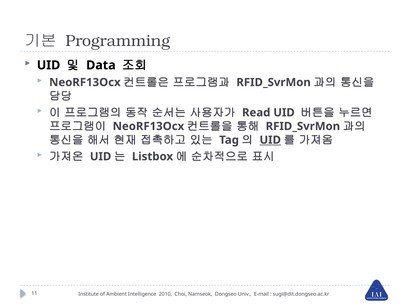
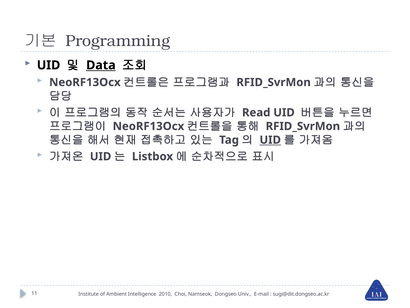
Data underline: none -> present
